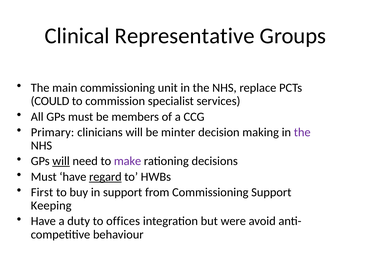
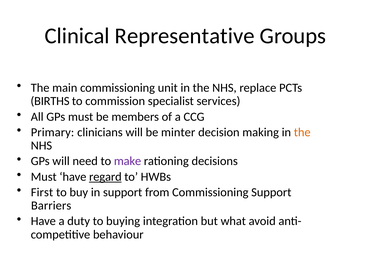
COULD: COULD -> BIRTHS
the at (302, 132) colour: purple -> orange
will at (61, 161) underline: present -> none
Keeping: Keeping -> Barriers
offices: offices -> buying
were: were -> what
